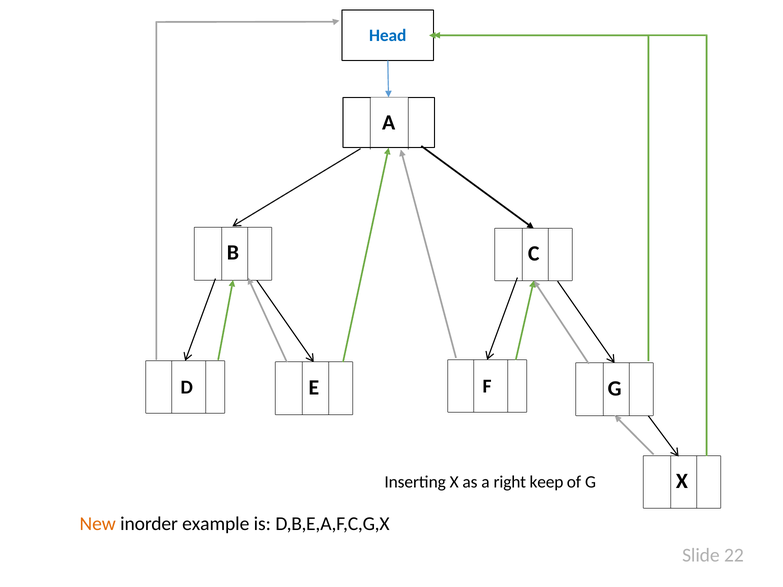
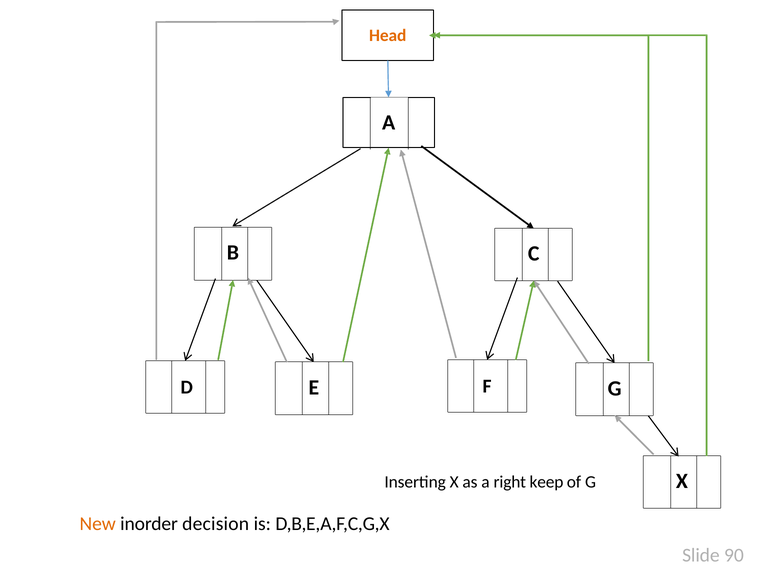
Head colour: blue -> orange
example: example -> decision
22: 22 -> 90
